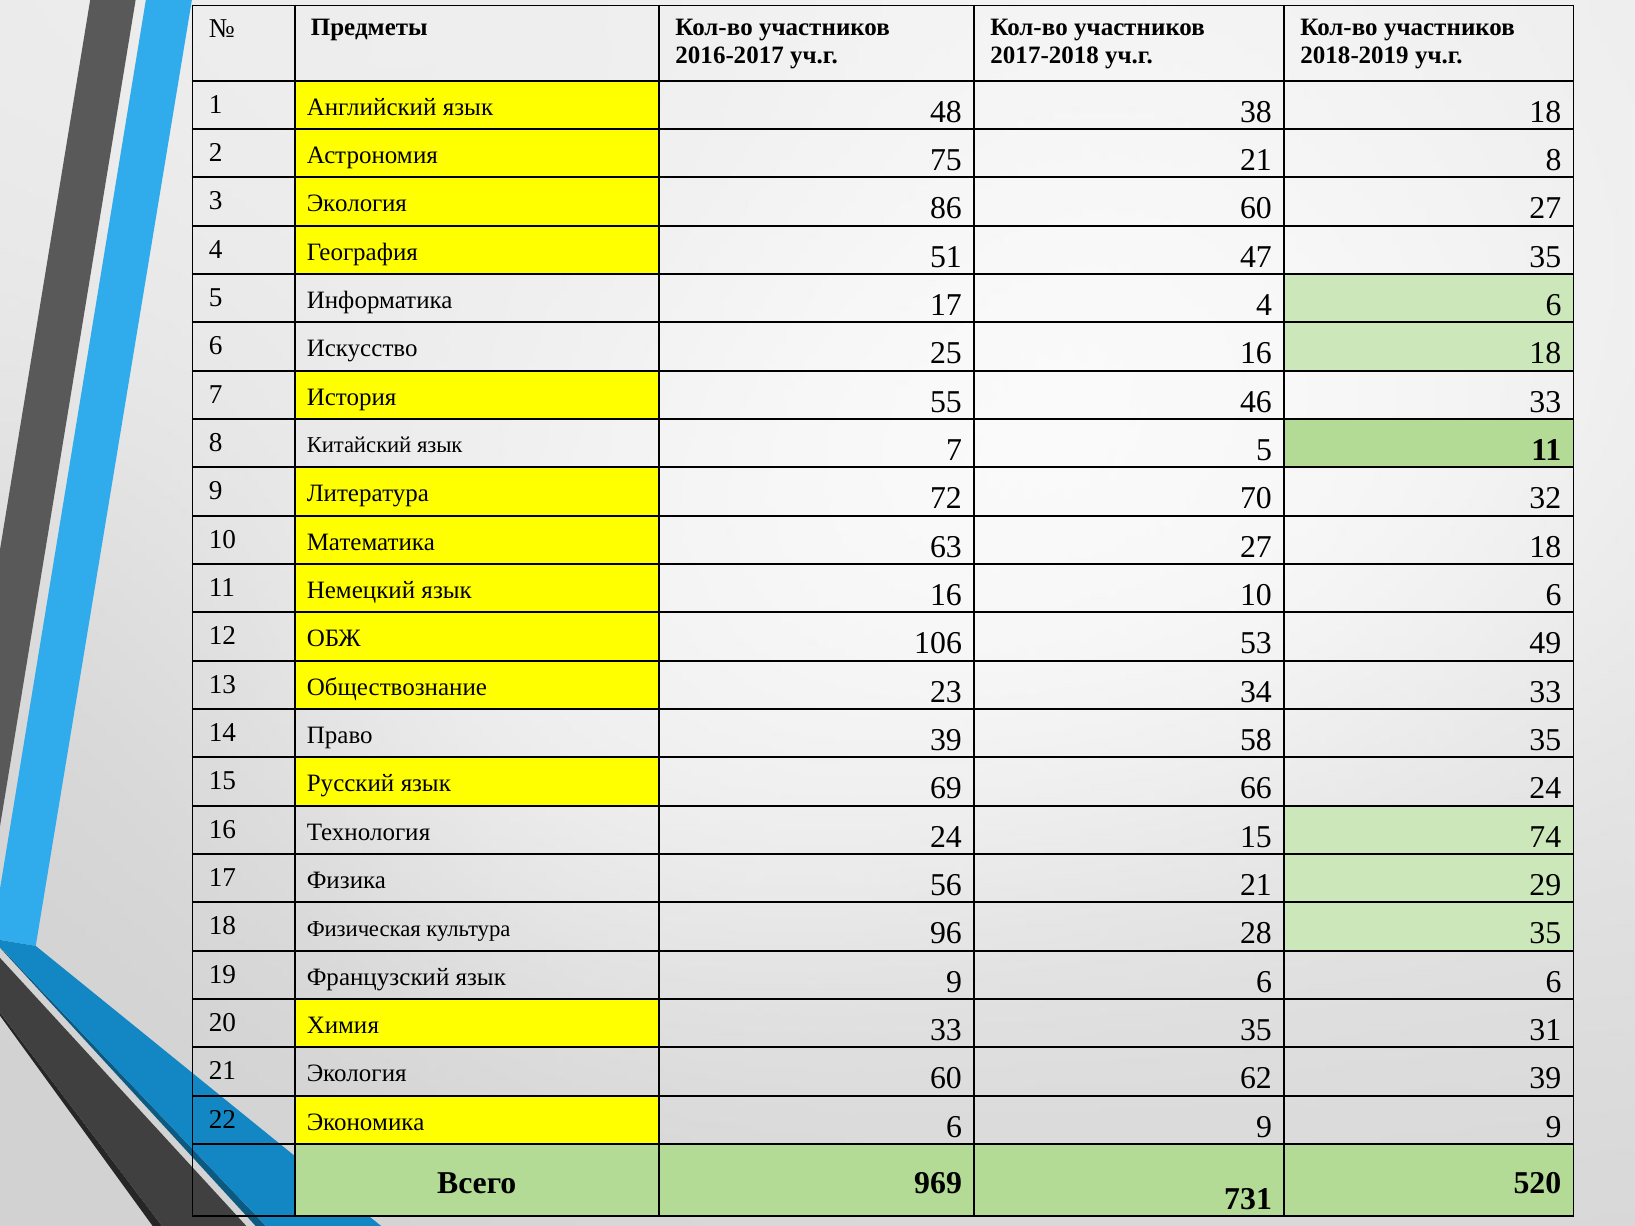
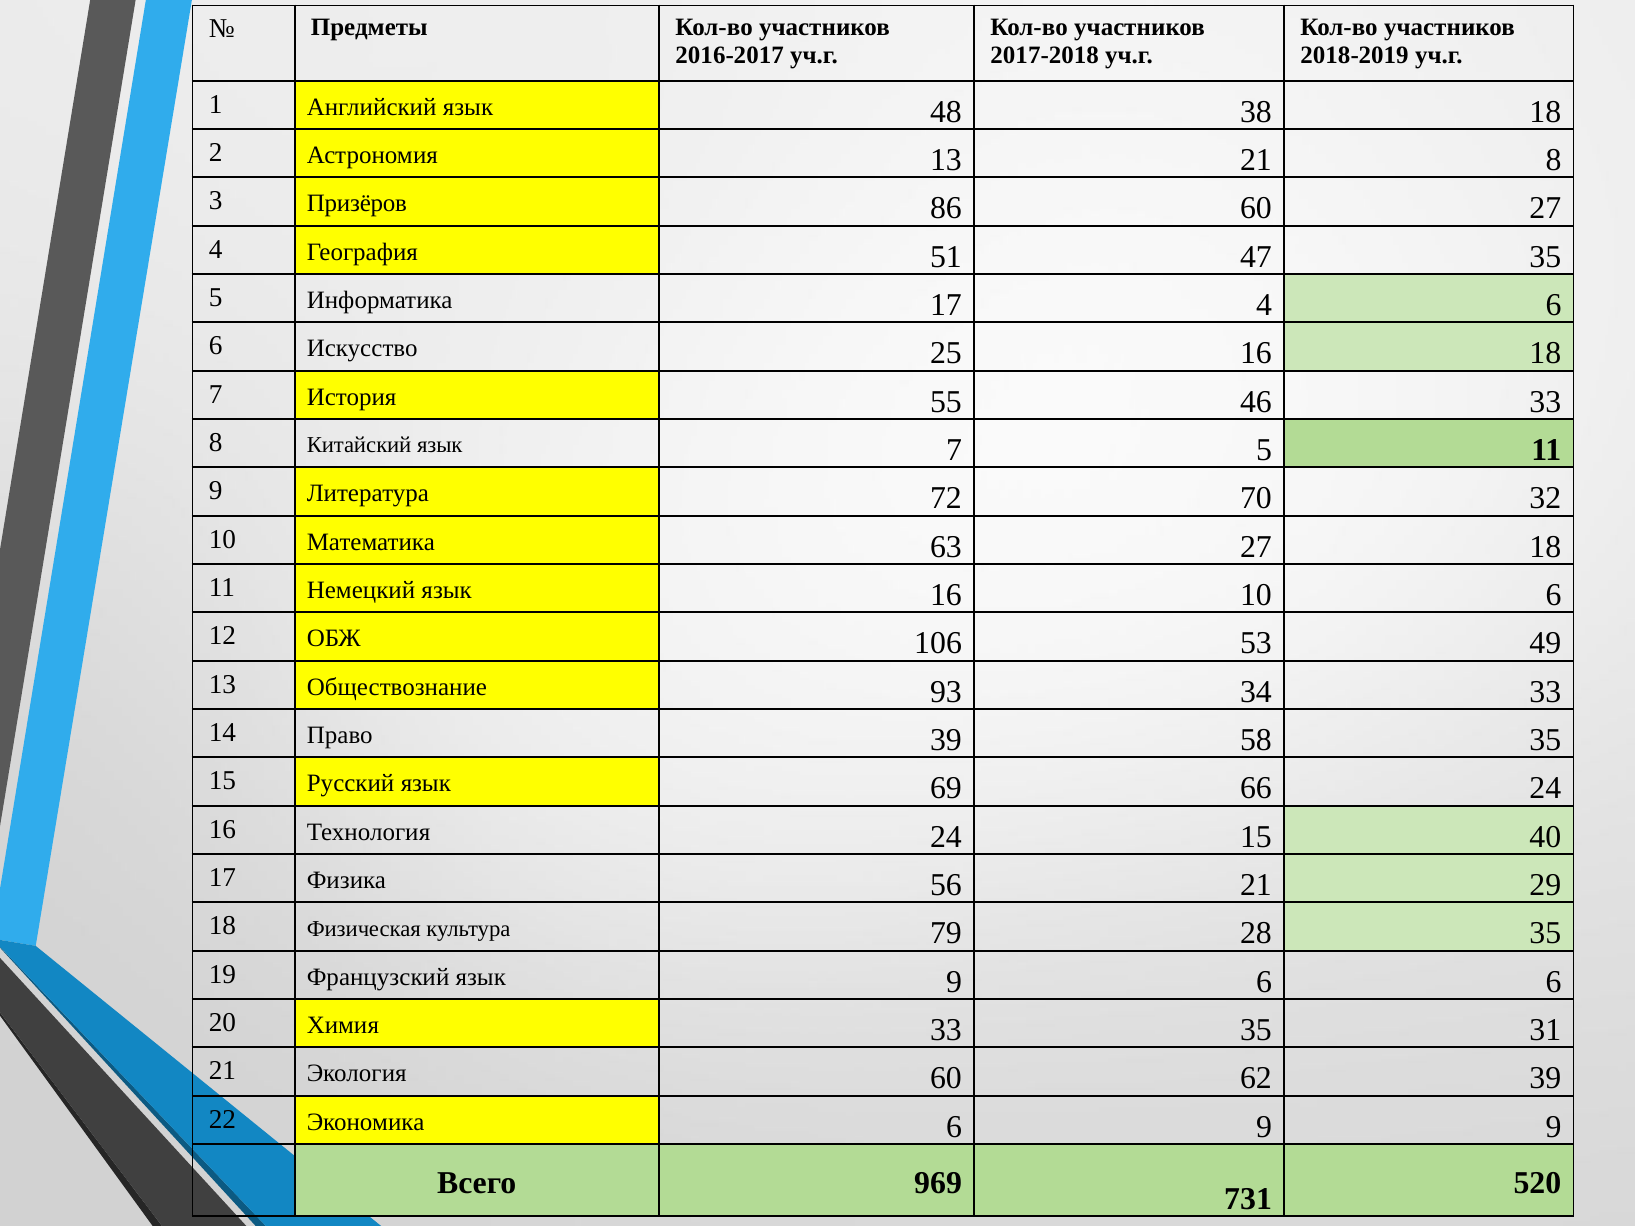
Астрономия 75: 75 -> 13
3 Экология: Экология -> Призёров
23: 23 -> 93
74: 74 -> 40
96: 96 -> 79
